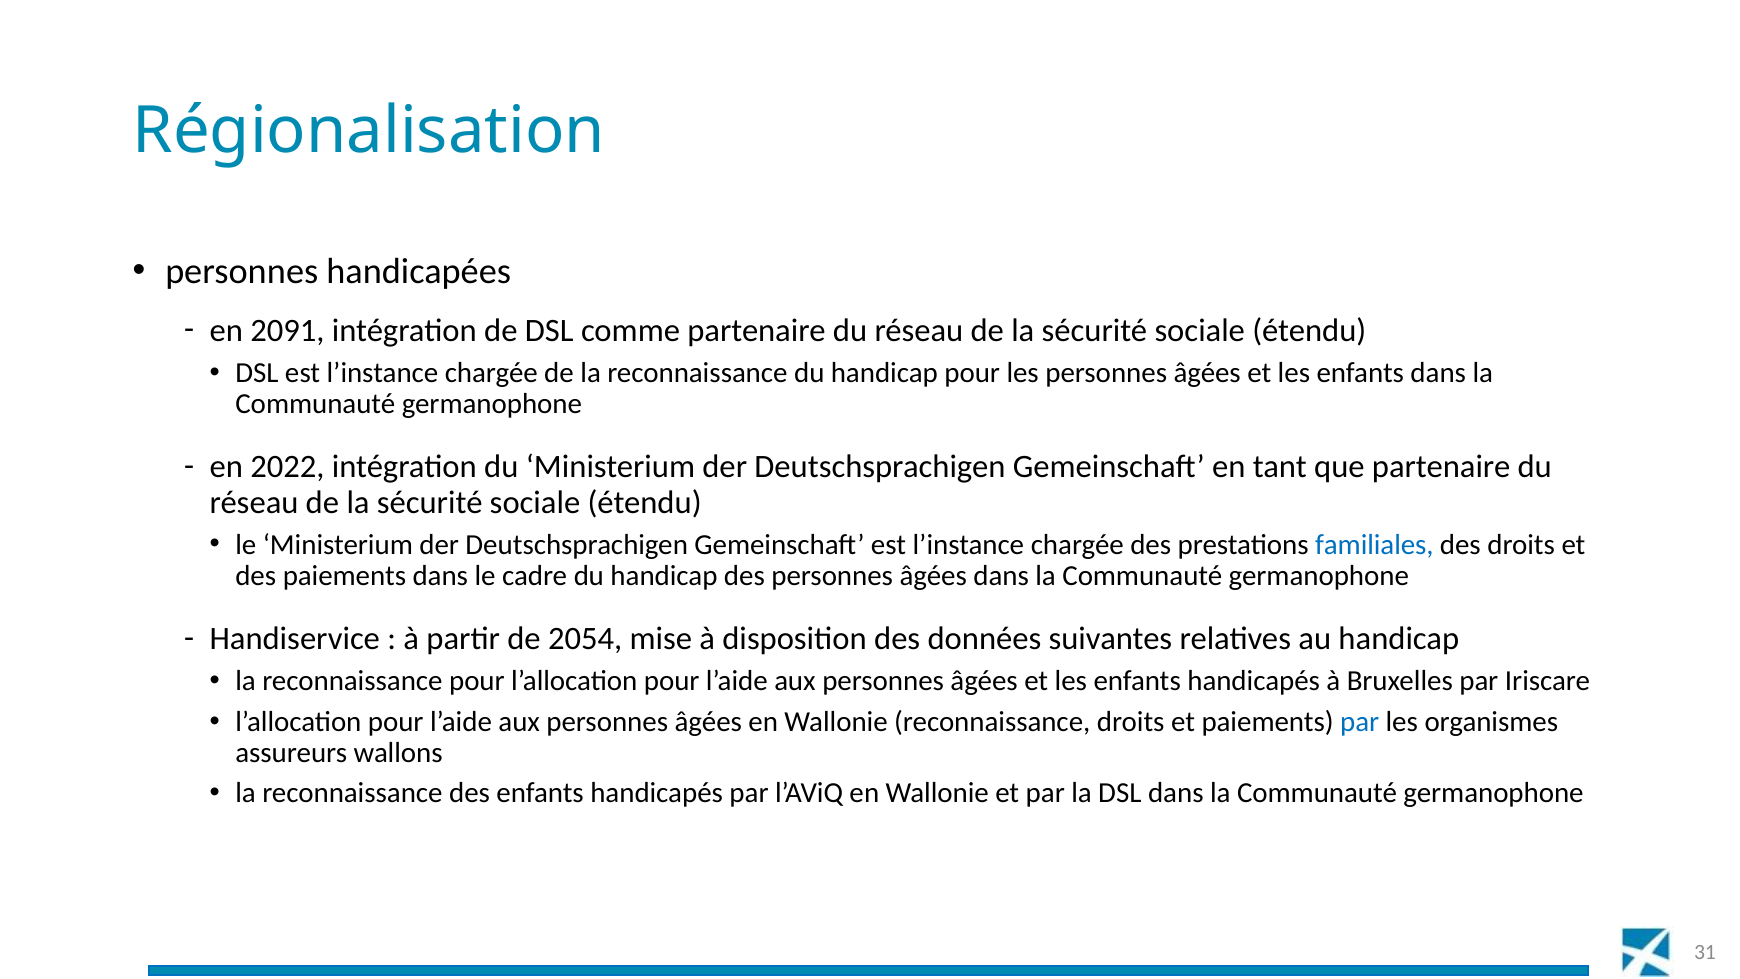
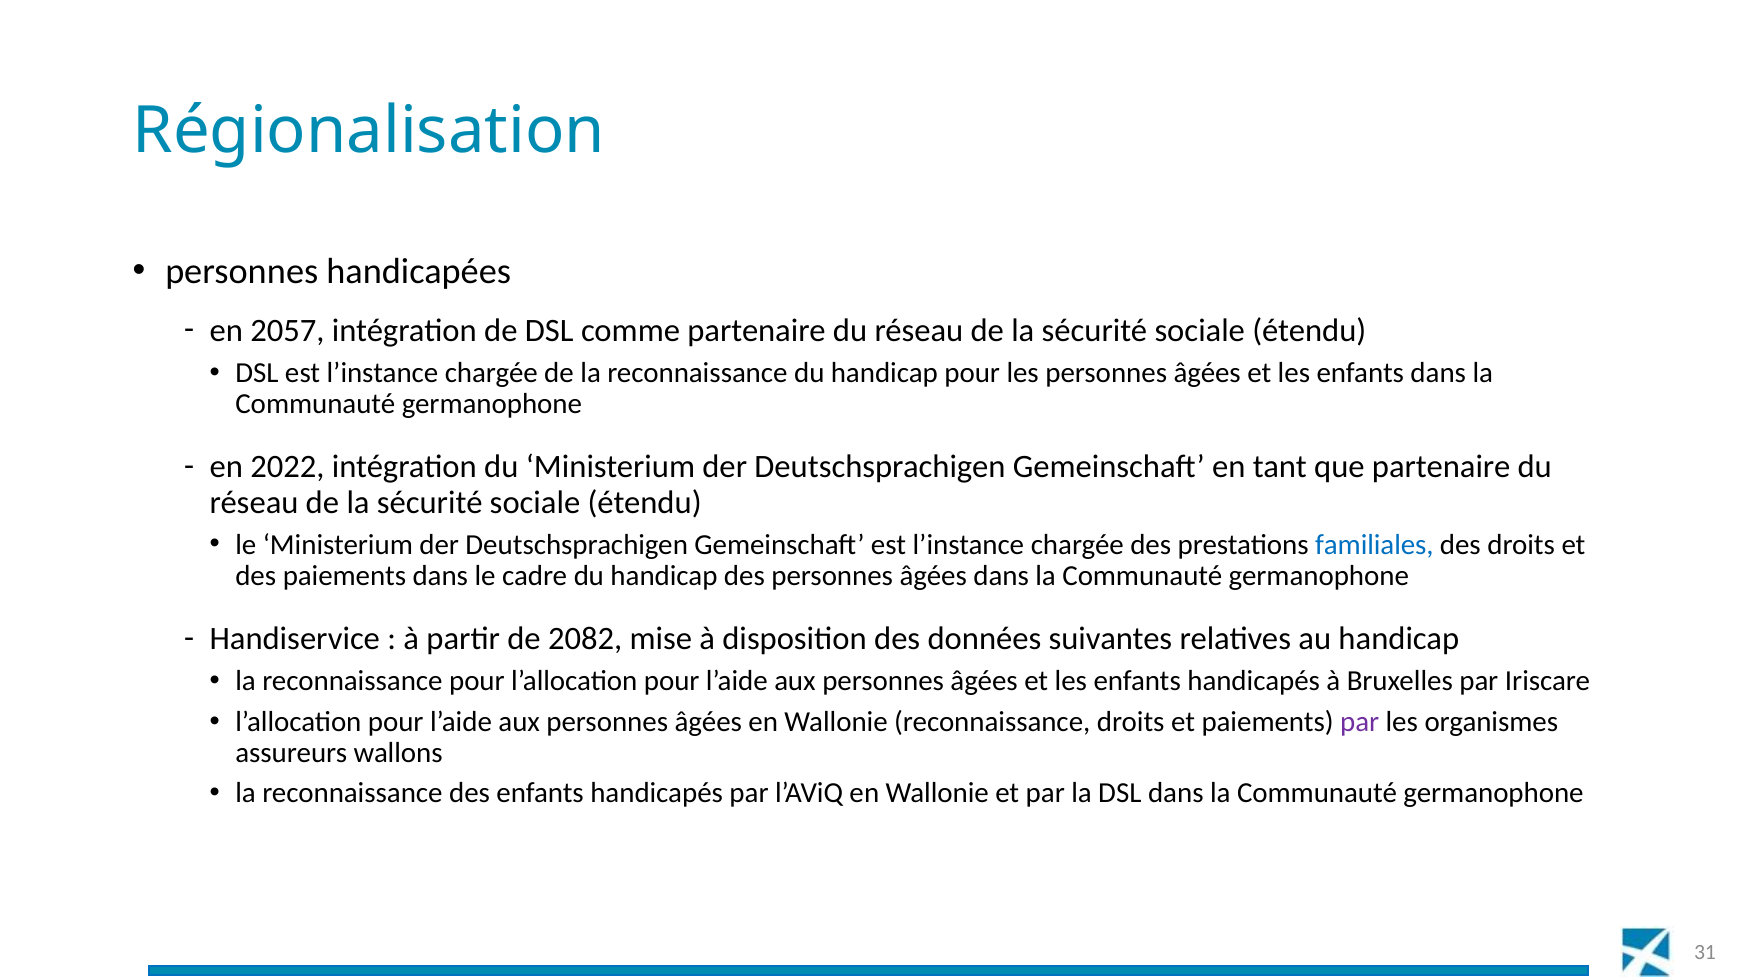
2091: 2091 -> 2057
2054: 2054 -> 2082
par at (1360, 721) colour: blue -> purple
